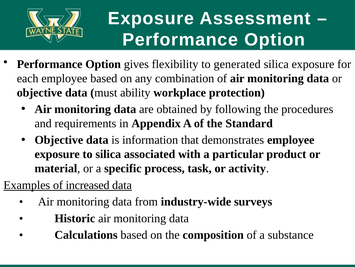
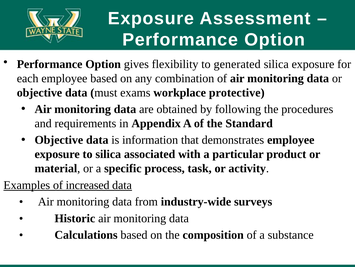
ability: ability -> exams
protection: protection -> protective
